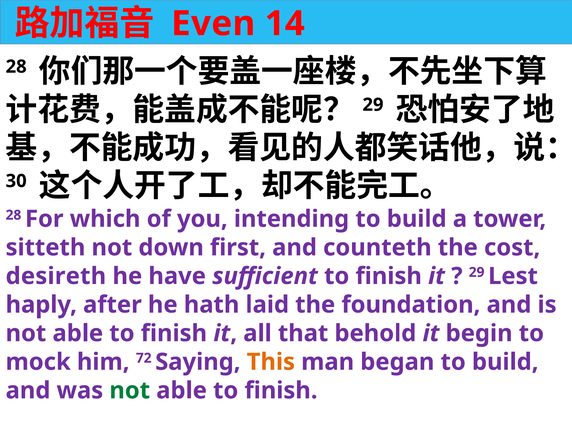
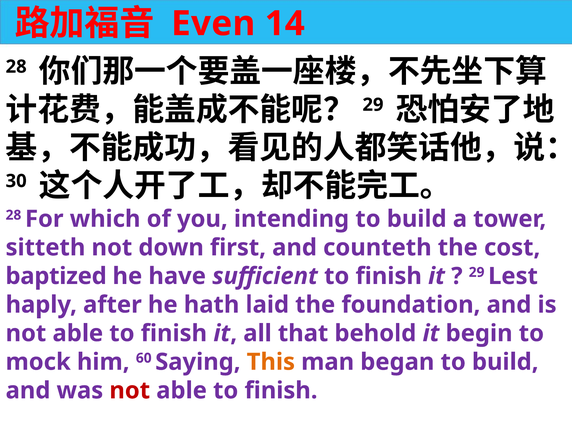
desireth: desireth -> baptized
72: 72 -> 60
not at (130, 391) colour: green -> red
